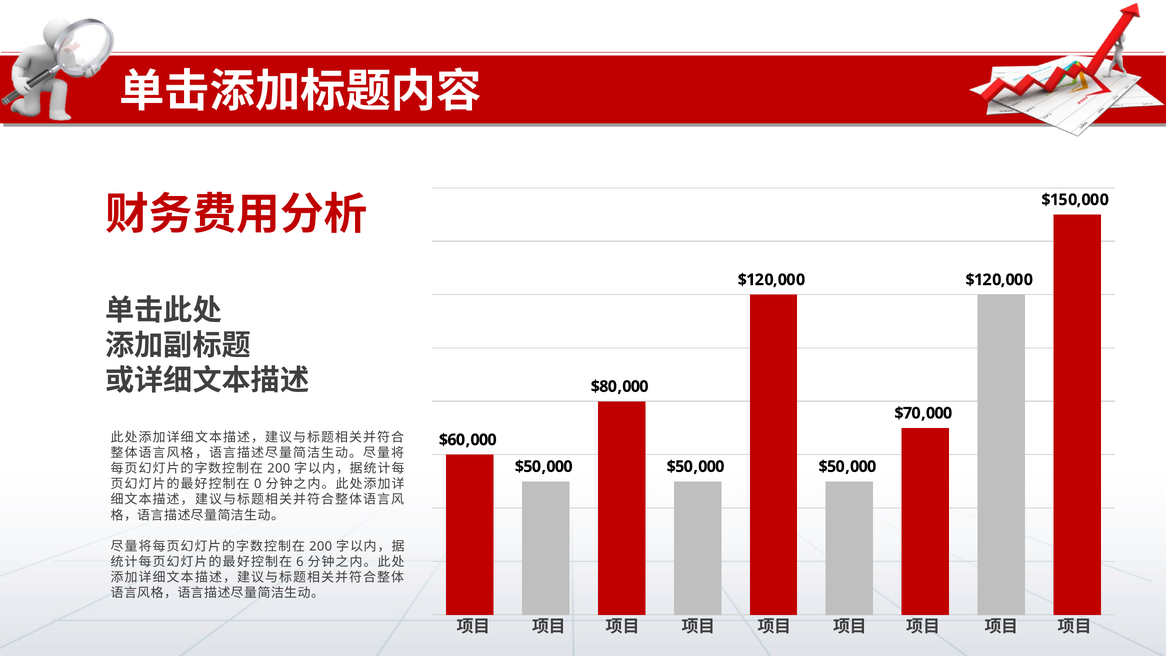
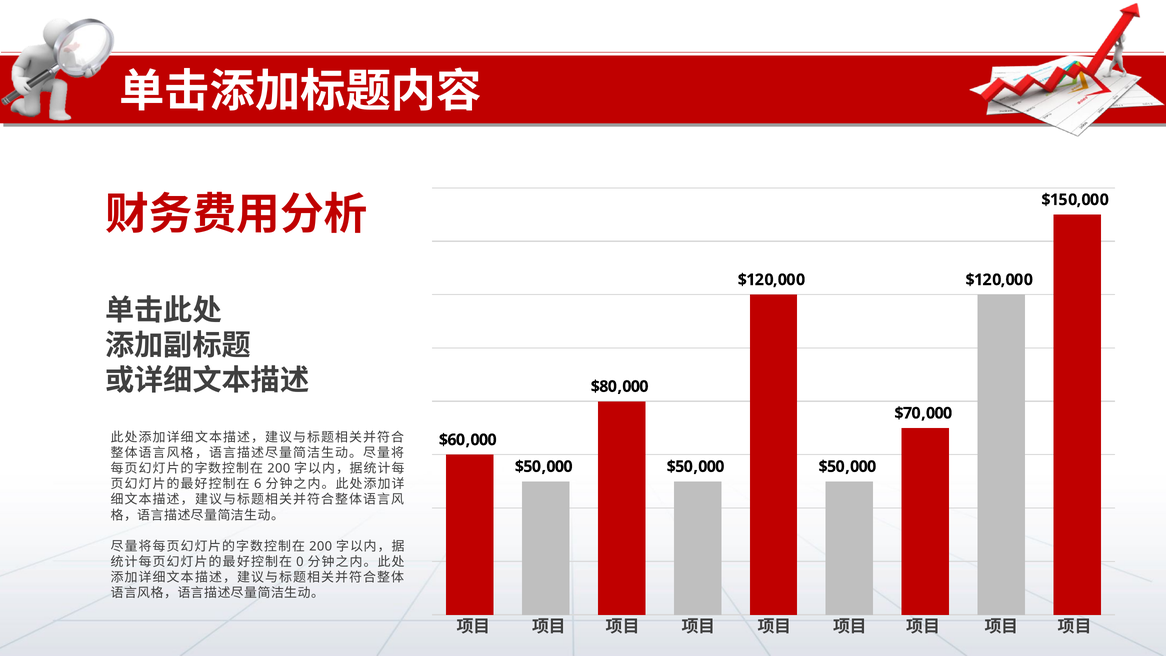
0: 0 -> 6
6: 6 -> 0
